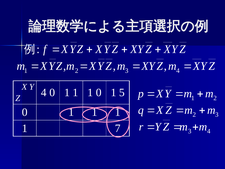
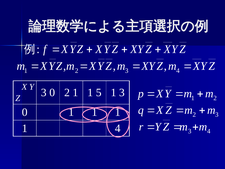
Z 4: 4 -> 3
1 at (67, 92): 1 -> 2
1 0: 0 -> 5
1 5: 5 -> 3
1 7: 7 -> 4
